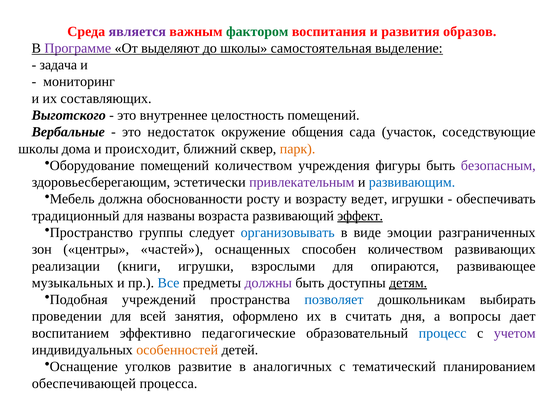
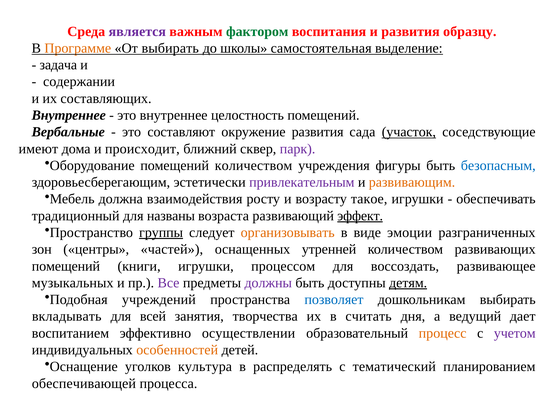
образов: образов -> образцу
Программе colour: purple -> orange
От выделяют: выделяют -> выбирать
мониторинг: мониторинг -> содержании
Выготского at (69, 115): Выготского -> Внутреннее
недостаток: недостаток -> составляют
окружение общения: общения -> развития
участок underline: none -> present
школы at (38, 149): школы -> имеют
парк colour: orange -> purple
безопасным colour: purple -> blue
развивающим colour: blue -> orange
обоснованности: обоснованности -> взаимодействия
ведет: ведет -> такое
группы underline: none -> present
организовывать colour: blue -> orange
способен: способен -> утренней
реализации at (66, 266): реализации -> помещений
взрослыми: взрослыми -> процессом
опираются: опираются -> воссоздать
Все colour: blue -> purple
проведении: проведении -> вкладывать
оформлено: оформлено -> творчества
вопросы: вопросы -> ведущий
педагогические: педагогические -> осуществлении
процесс colour: blue -> orange
развитие: развитие -> культура
аналогичных: аналогичных -> распределять
